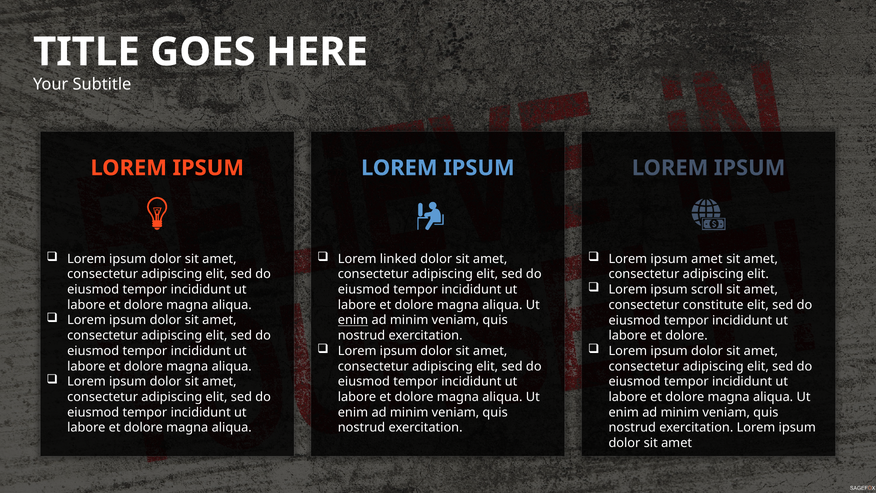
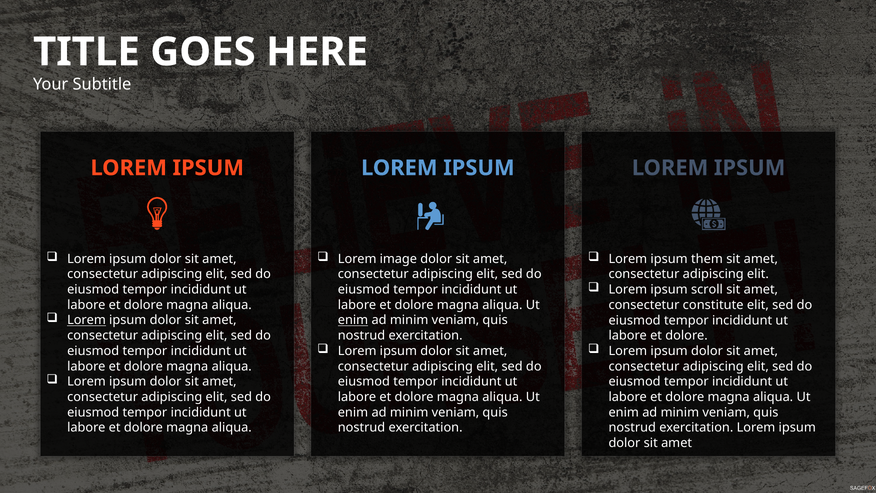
linked: linked -> image
ipsum amet: amet -> them
Lorem at (86, 320) underline: none -> present
